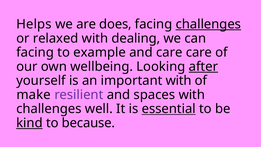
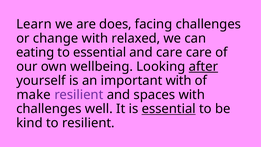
Helps: Helps -> Learn
challenges at (208, 24) underline: present -> none
relaxed: relaxed -> change
dealing: dealing -> relaxed
facing at (35, 52): facing -> eating
to example: example -> essential
kind underline: present -> none
to because: because -> resilient
